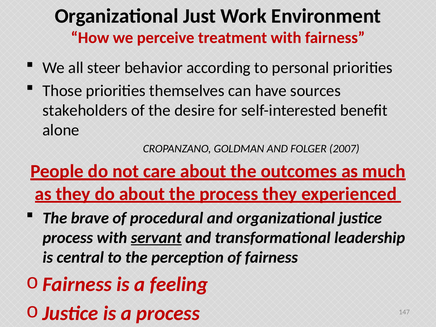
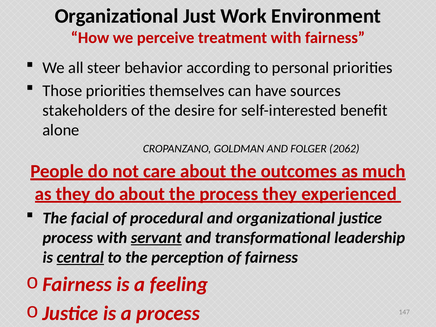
2007: 2007 -> 2062
brave: brave -> facial
central underline: none -> present
